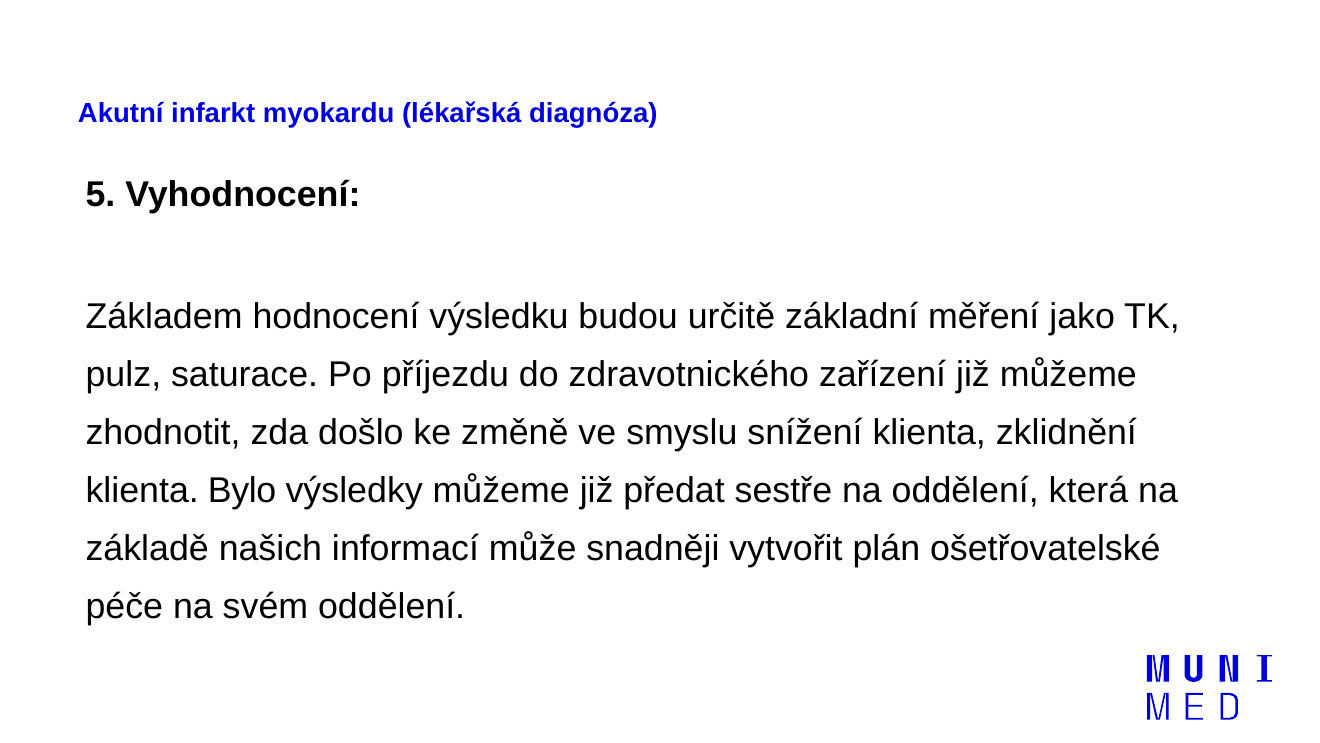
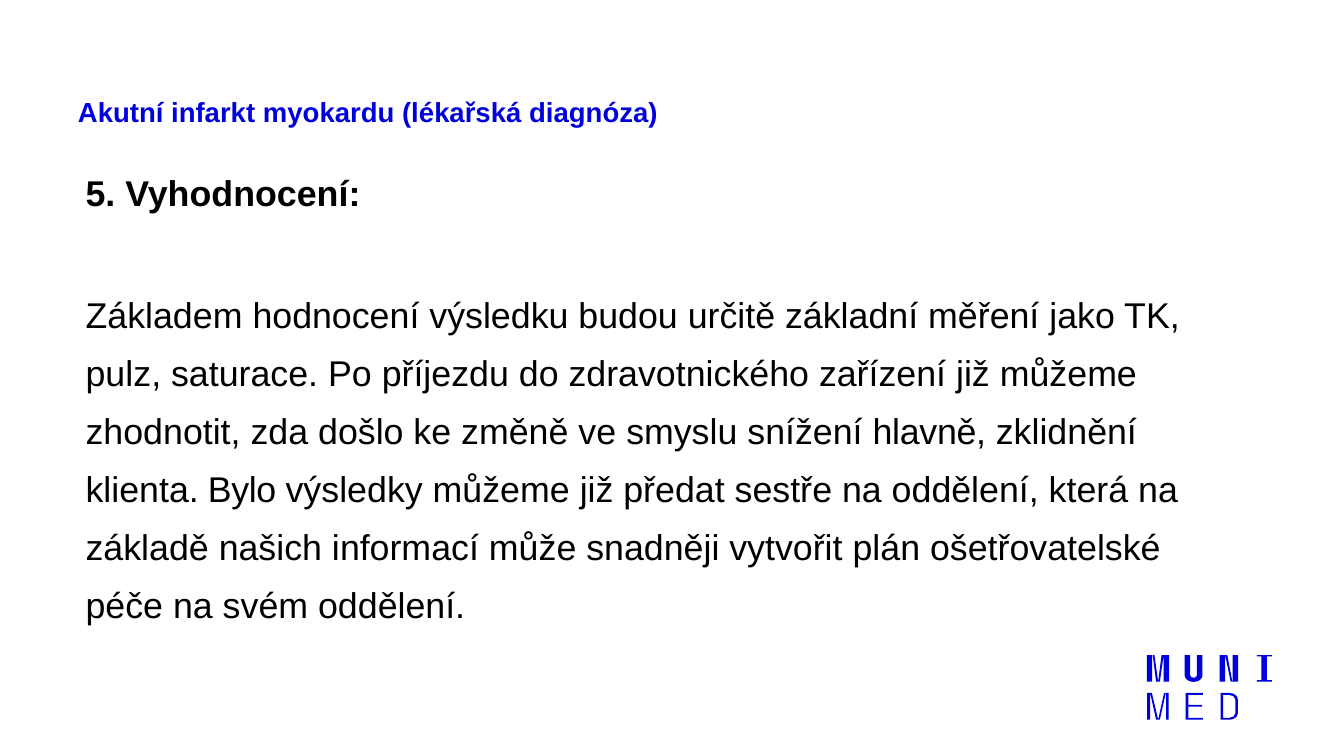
snížení klienta: klienta -> hlavně
